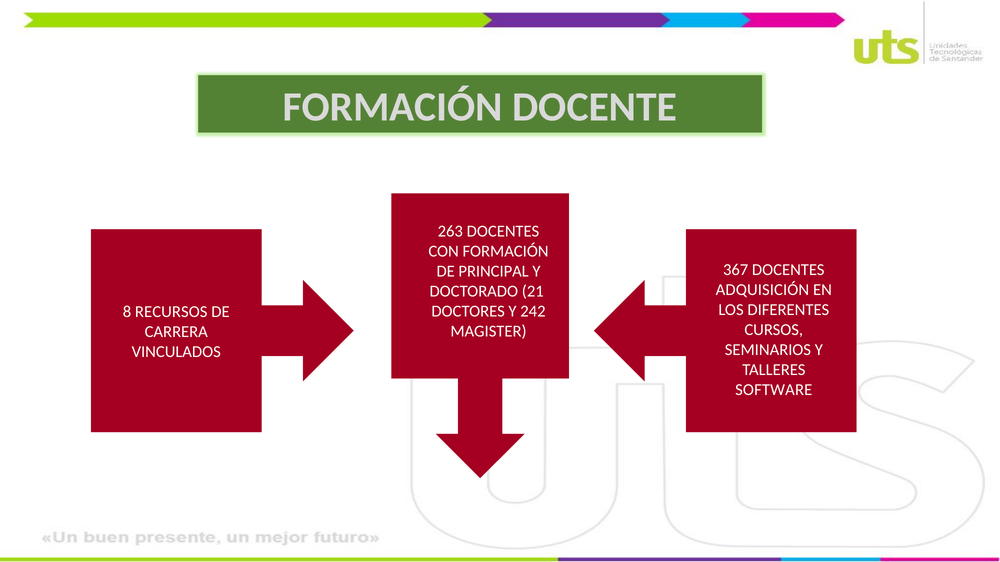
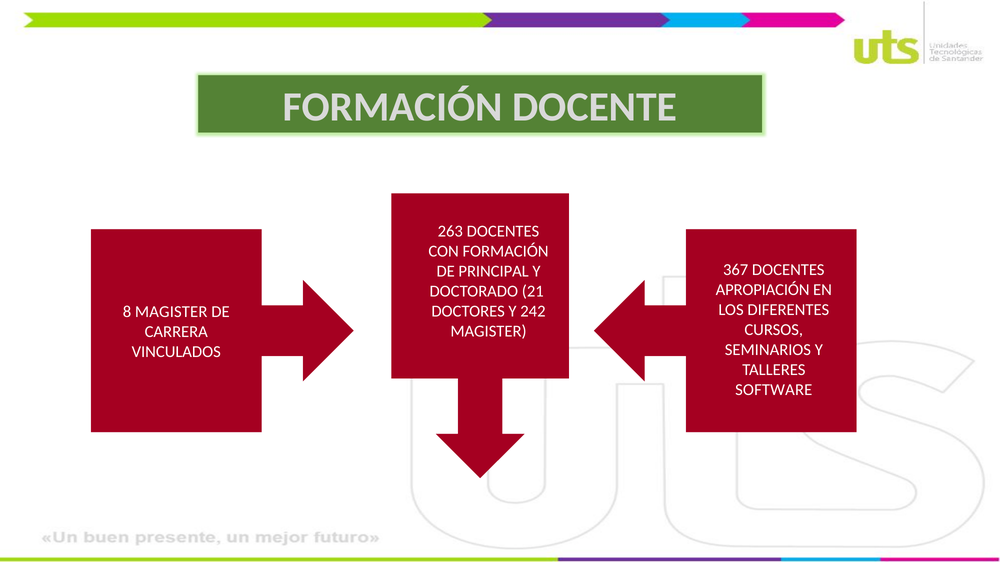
ADQUISICIÓN: ADQUISICIÓN -> APROPIACIÓN
8 RECURSOS: RECURSOS -> MAGISTER
